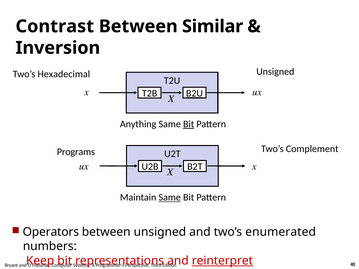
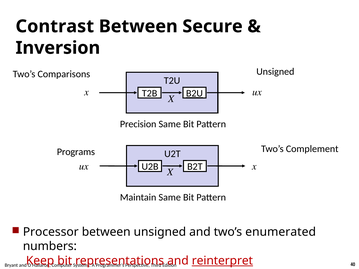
Similar: Similar -> Secure
Hexadecimal: Hexadecimal -> Comparisons
Anything: Anything -> Precision
Bit at (189, 124) underline: present -> none
Same at (170, 198) underline: present -> none
Operators: Operators -> Processor
